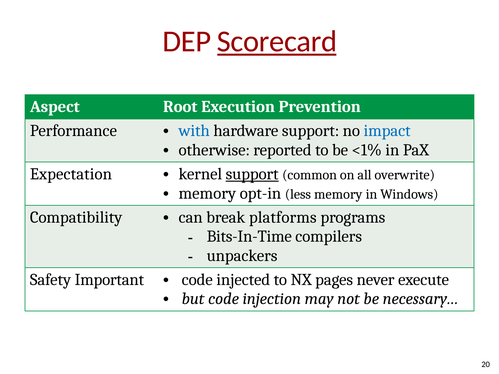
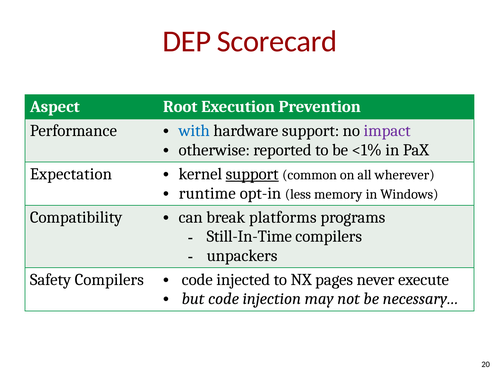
Scorecard underline: present -> none
impact colour: blue -> purple
overwrite: overwrite -> wherever
memory at (207, 193): memory -> runtime
Bits-In-Time: Bits-In-Time -> Still-In-Time
Safety Important: Important -> Compilers
